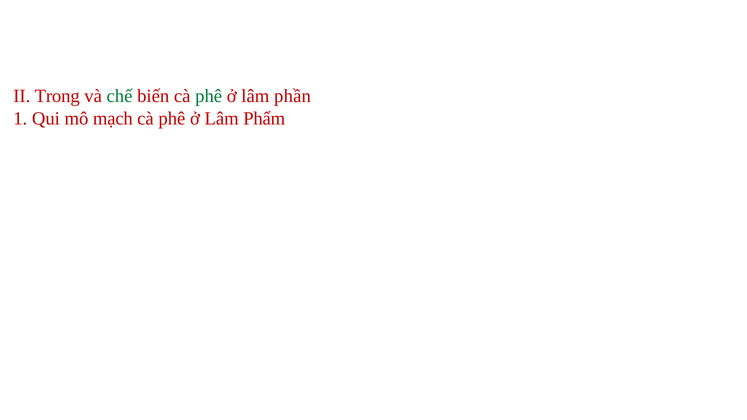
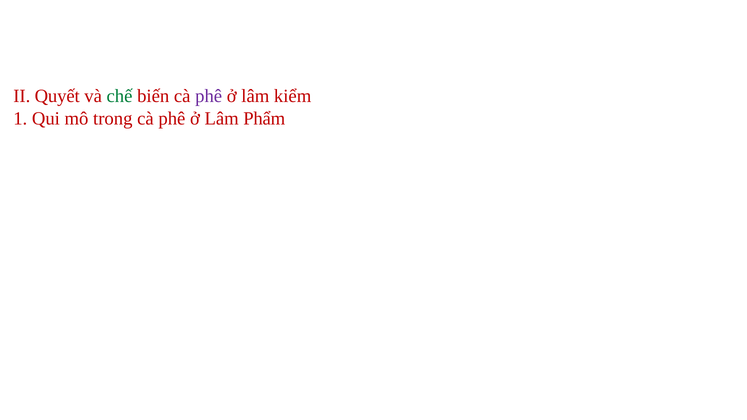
Trong: Trong -> Quyết
phê at (209, 96) colour: green -> purple
phần: phần -> kiểm
mạch: mạch -> trong
